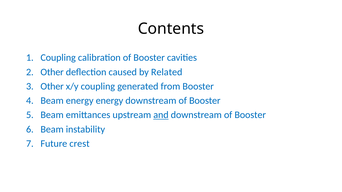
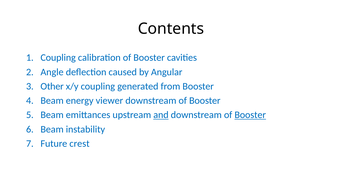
Other at (52, 72): Other -> Angle
Related: Related -> Angular
energy energy: energy -> viewer
Booster at (250, 115) underline: none -> present
